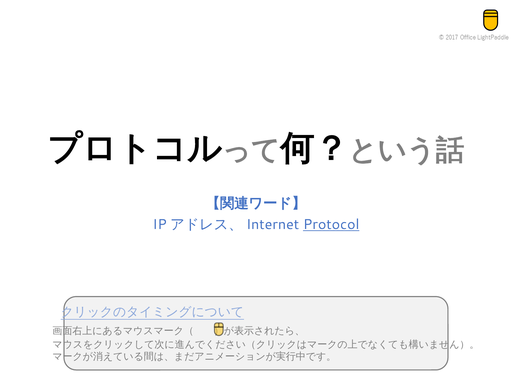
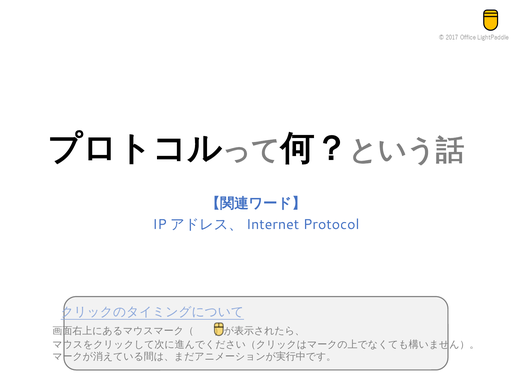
Protocol underline: present -> none
